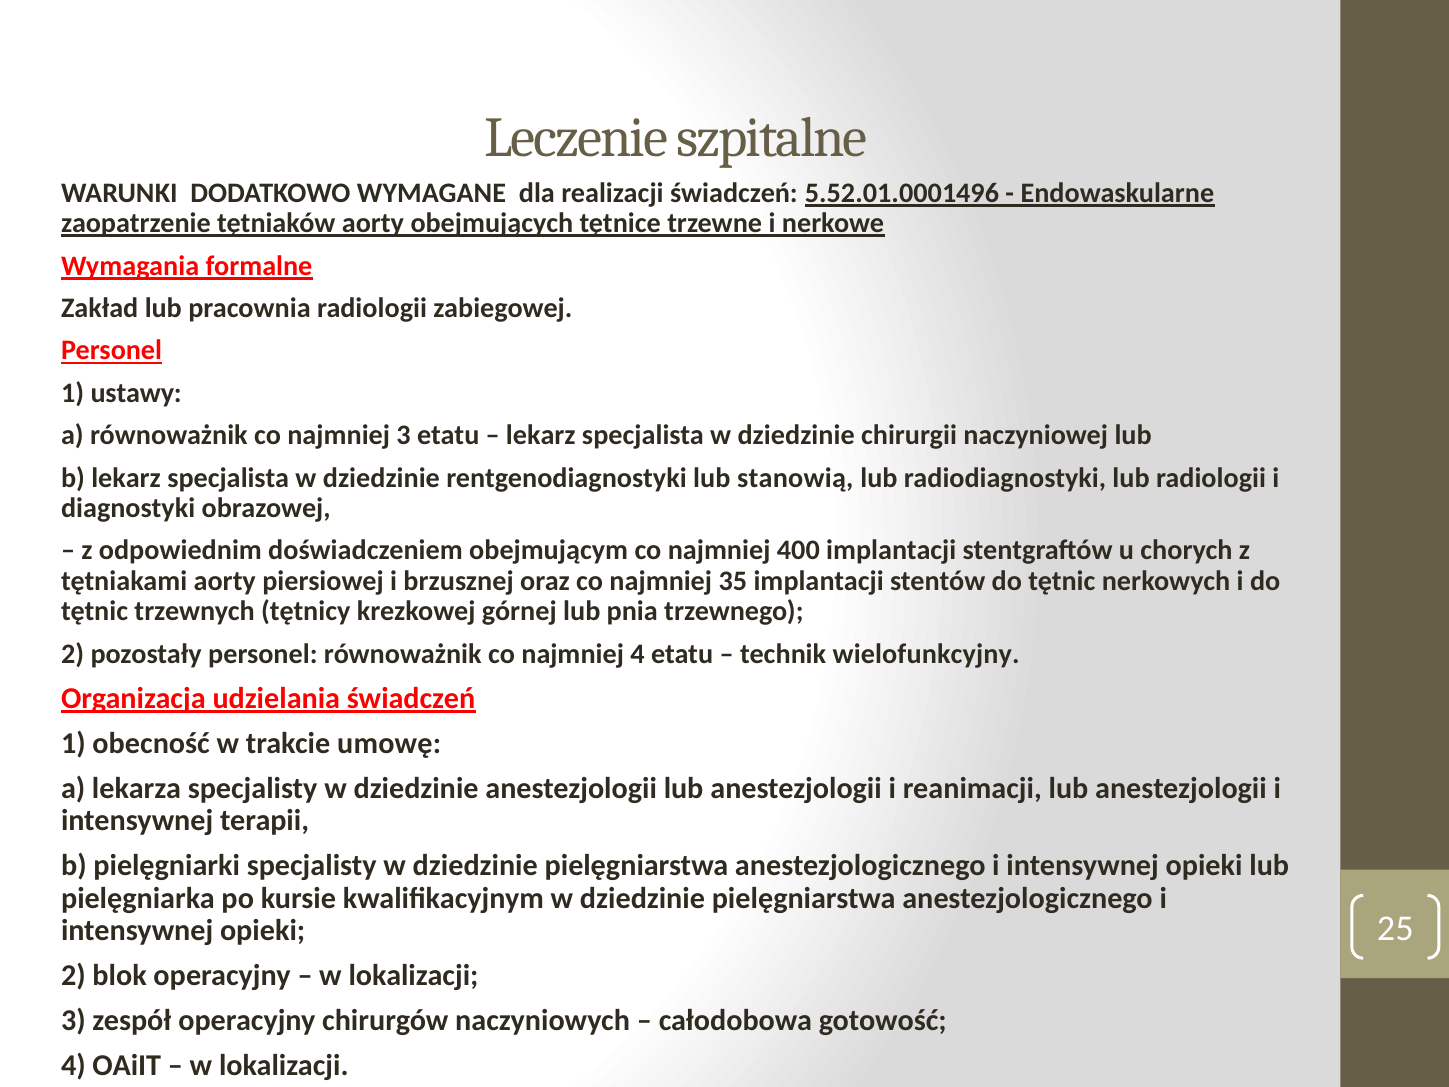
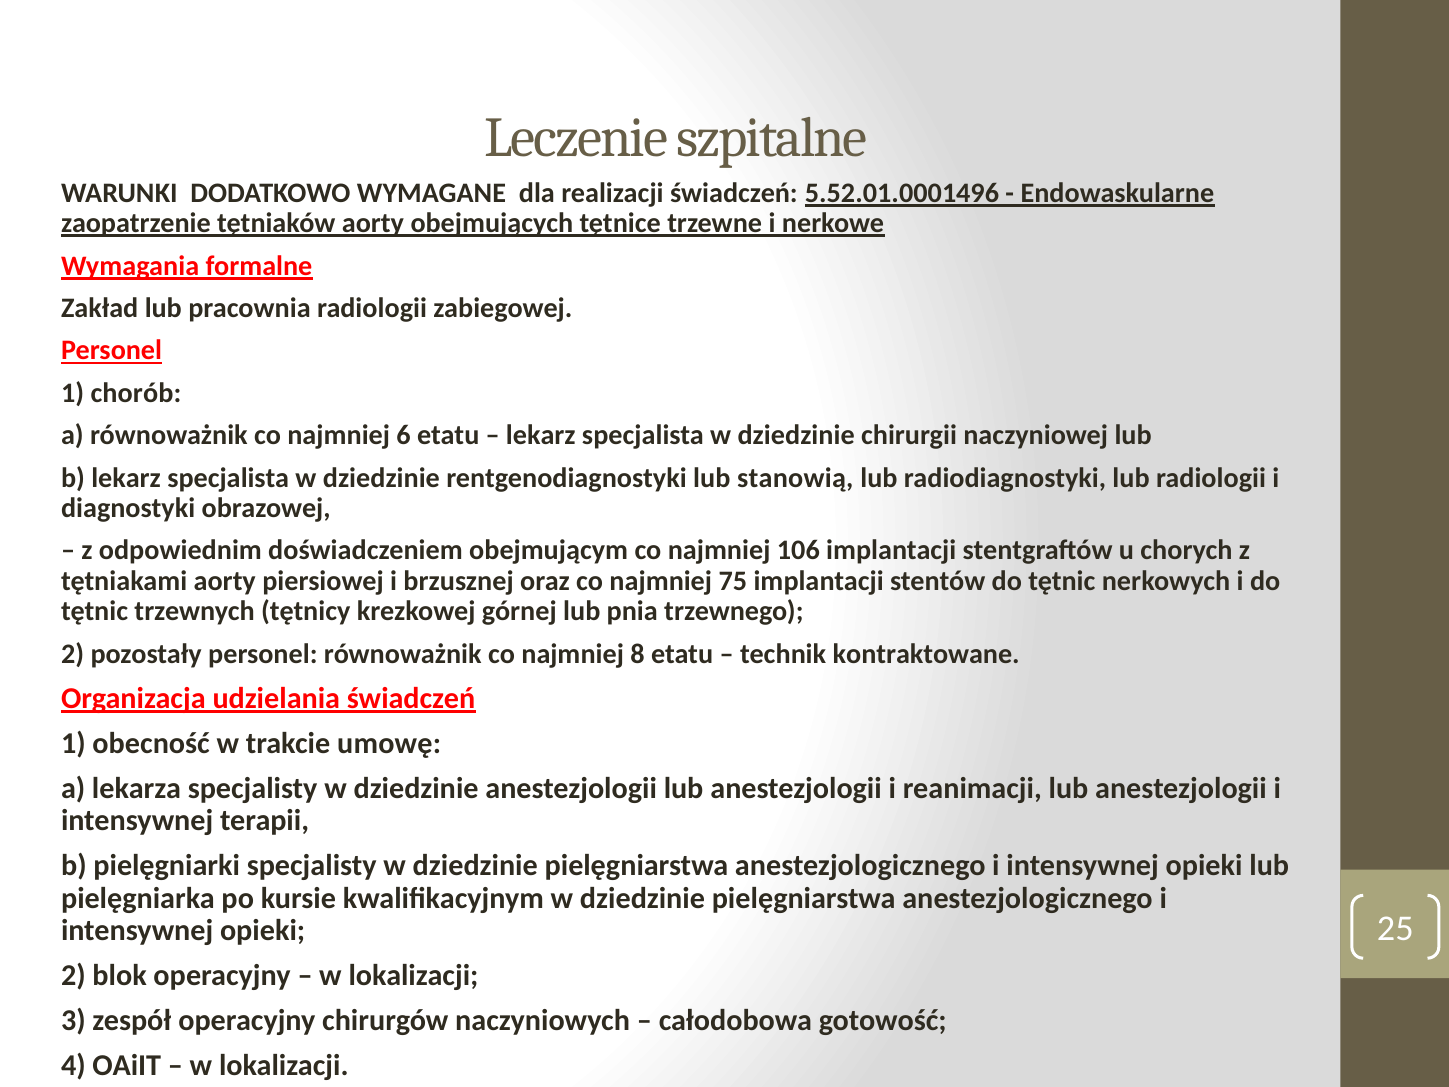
ustawy: ustawy -> chorób
najmniej 3: 3 -> 6
400: 400 -> 106
35: 35 -> 75
najmniej 4: 4 -> 8
wielofunkcyjny: wielofunkcyjny -> kontraktowane
